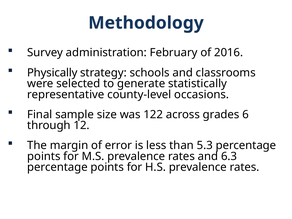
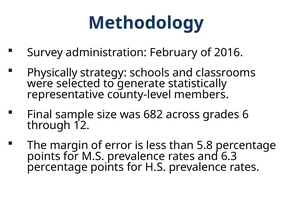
occasions: occasions -> members
122: 122 -> 682
5.3: 5.3 -> 5.8
